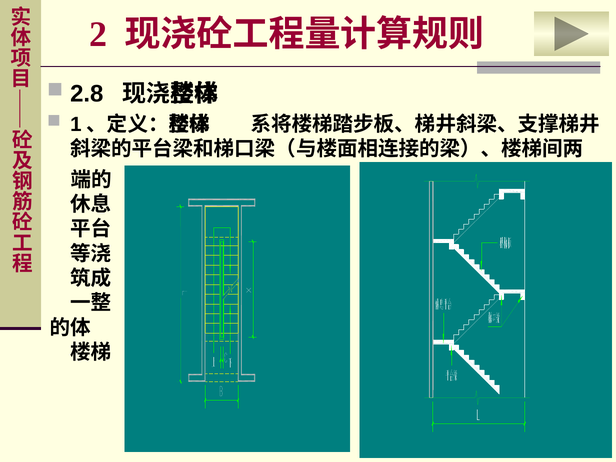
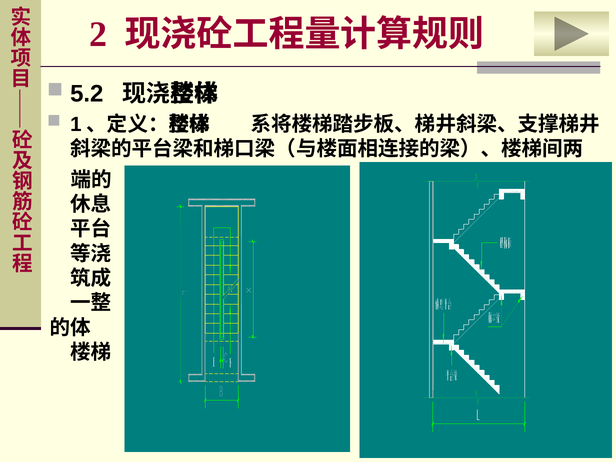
2.8: 2.8 -> 5.2
